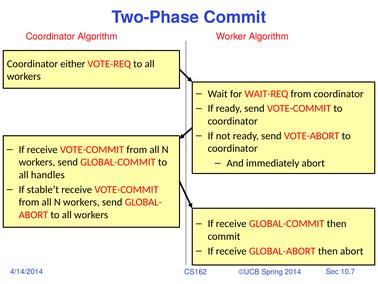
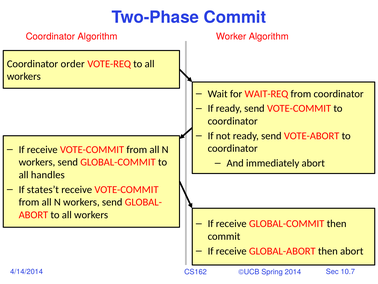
either: either -> order
stable’t: stable’t -> states’t
